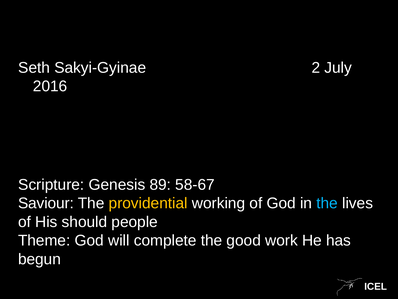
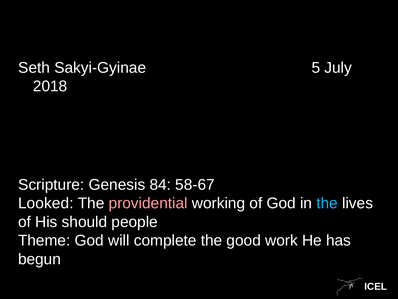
2: 2 -> 5
2016: 2016 -> 2018
89: 89 -> 84
Saviour: Saviour -> Looked
providential colour: yellow -> pink
